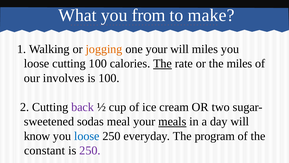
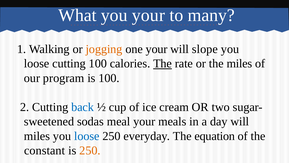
you from: from -> your
make: make -> many
will miles: miles -> slope
involves: involves -> program
back colour: purple -> blue
meals underline: present -> none
know at (37, 136): know -> miles
program: program -> equation
250 at (90, 150) colour: purple -> orange
